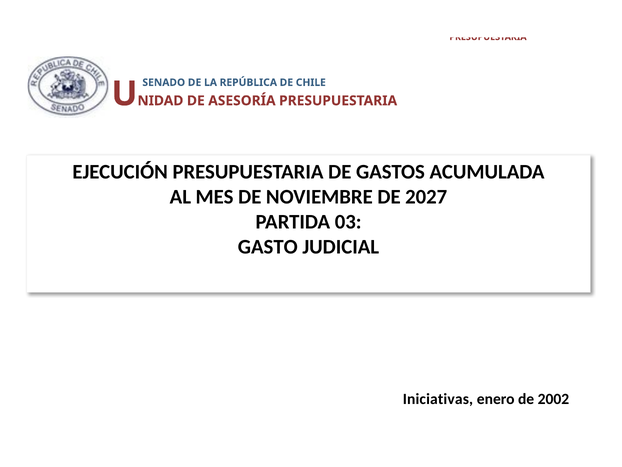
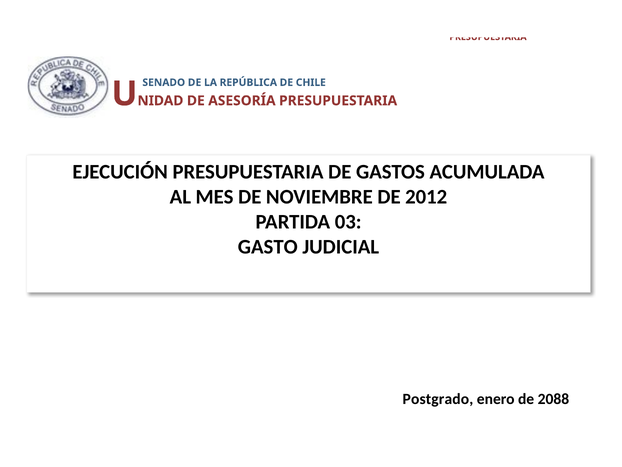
2027: 2027 -> 2012
Iniciativas: Iniciativas -> Postgrado
2002: 2002 -> 2088
